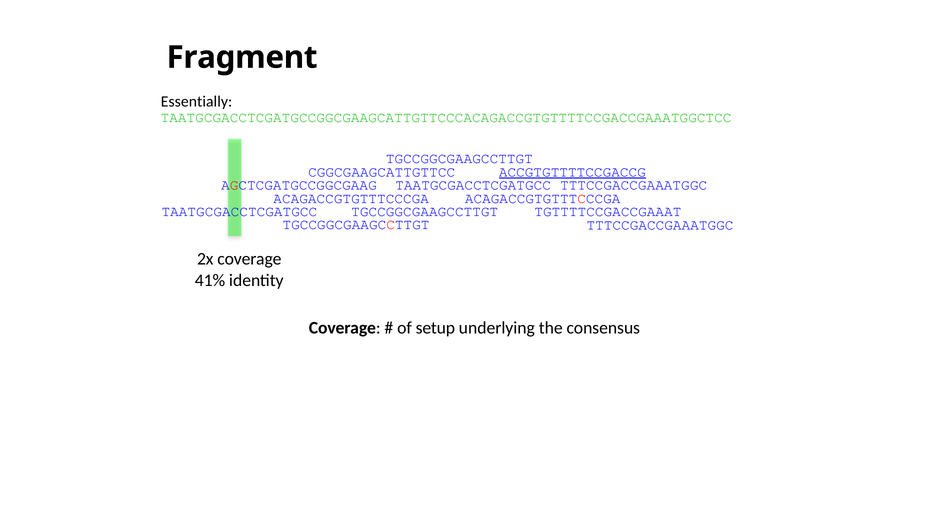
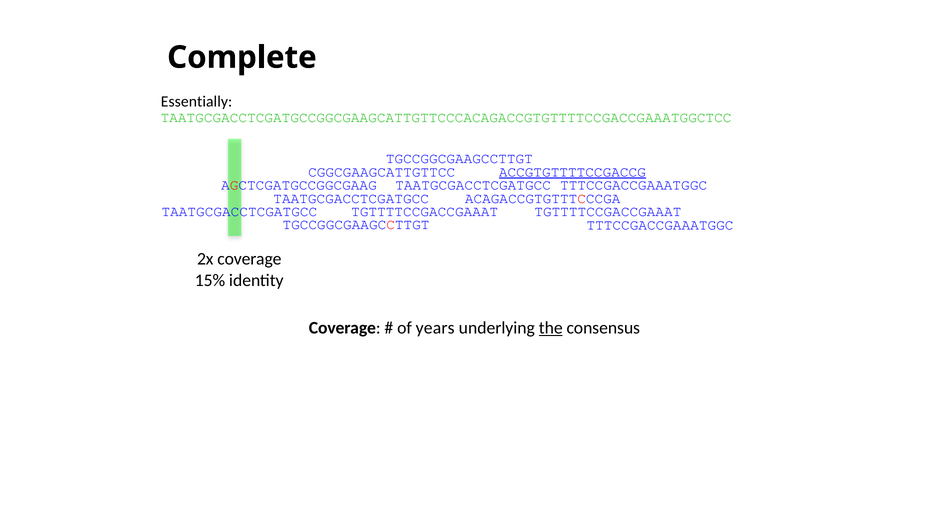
Fragment: Fragment -> Complete
ACAGACCGTGTTTCCCGA at (351, 198): ACAGACCGTGTTTCCCGA -> TAATGCGACCTCGATGCC
TGCCGGCGAAGCCTTGT at (425, 211): TGCCGGCGAAGCCTTGT -> TGTTTTCCGACCGAAAT
41%: 41% -> 15%
setup: setup -> years
the underline: none -> present
